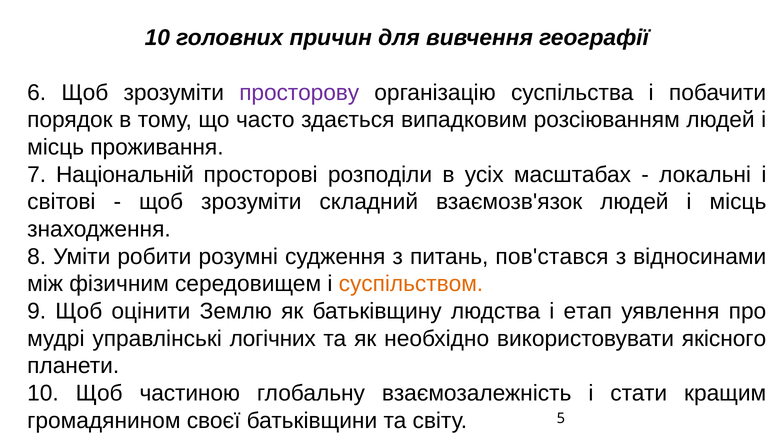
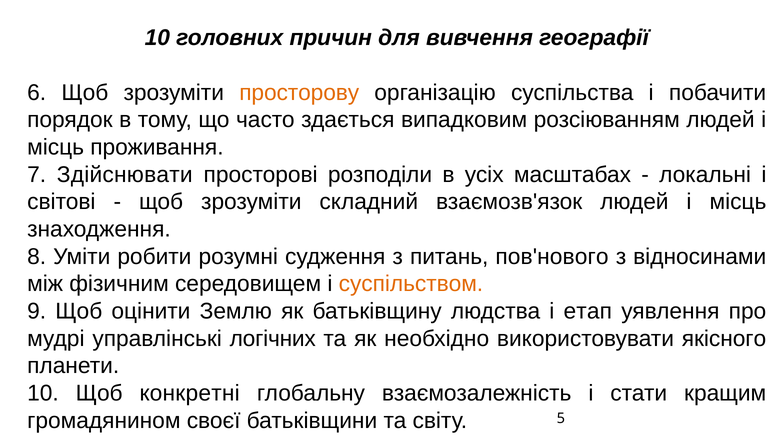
просторову colour: purple -> orange
Національній: Національній -> Здійснювати
пов'стався: пов'стався -> пов'нового
частиною: частиною -> конкретні
